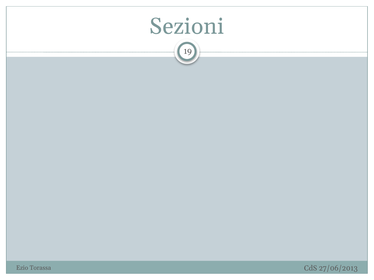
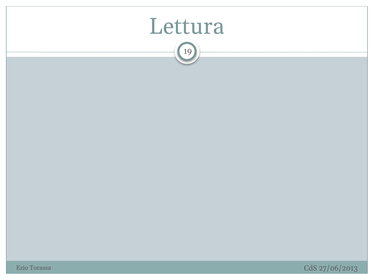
Sezioni: Sezioni -> Lettura
